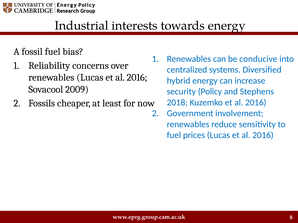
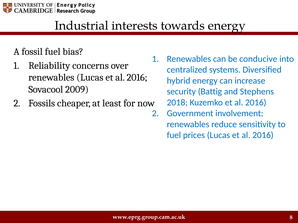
Policy: Policy -> Battig
